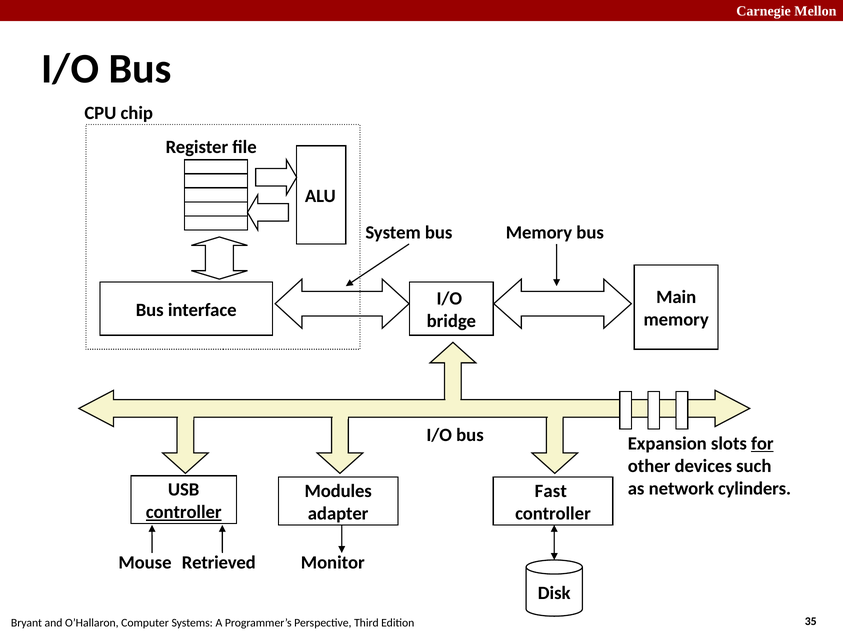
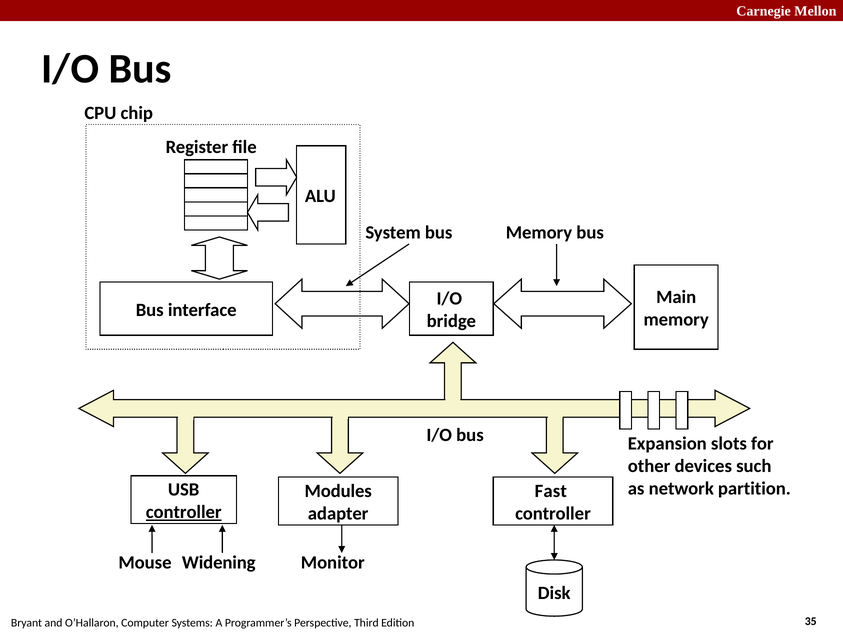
for underline: present -> none
cylinders: cylinders -> partition
Retrieved: Retrieved -> Widening
